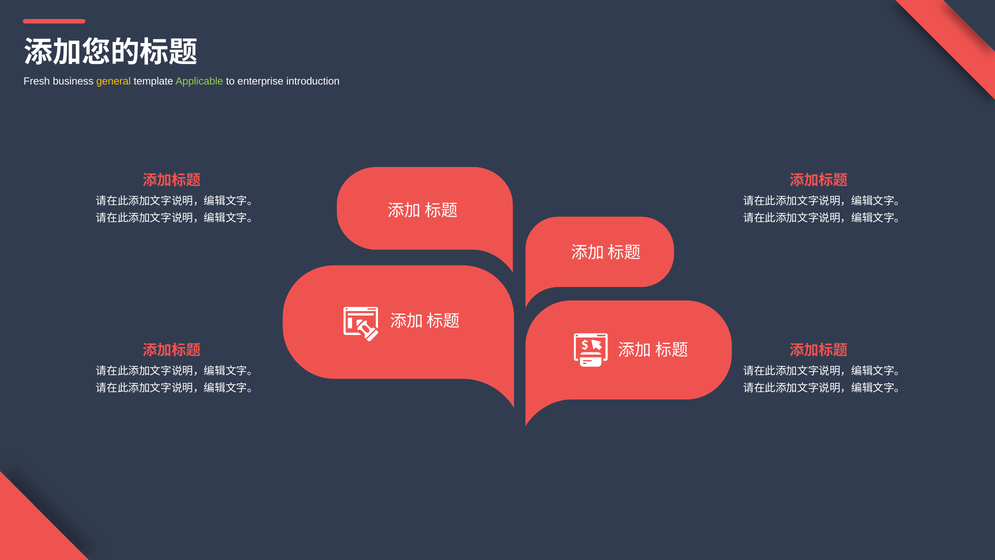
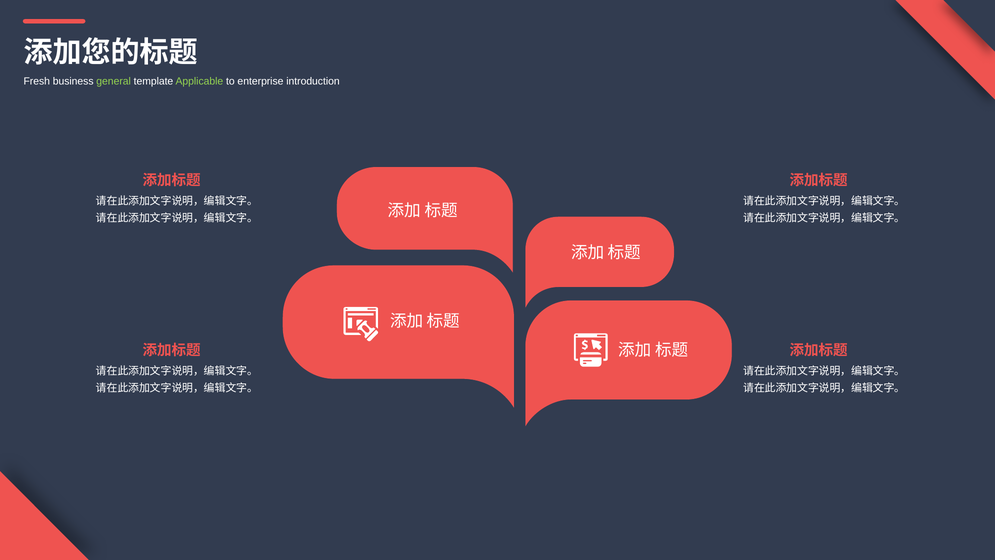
general colour: yellow -> light green
